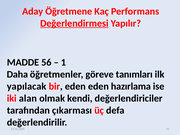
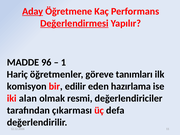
Aday underline: none -> present
56: 56 -> 96
Daha: Daha -> Hariç
yapılacak: yapılacak -> komisyon
bir eden: eden -> edilir
kendi: kendi -> resmi
